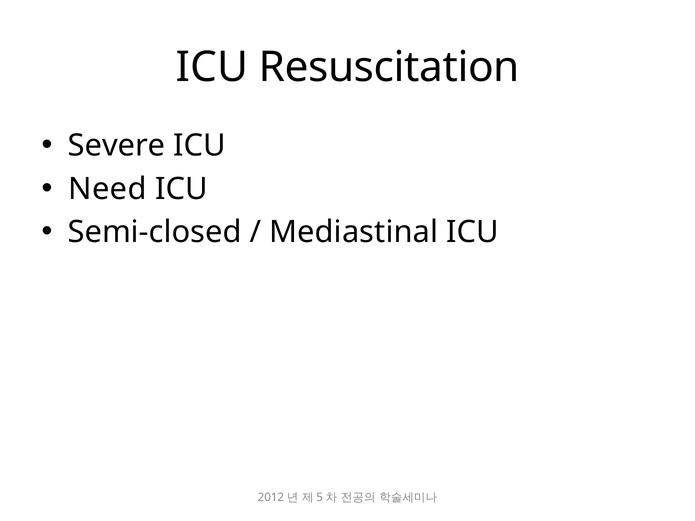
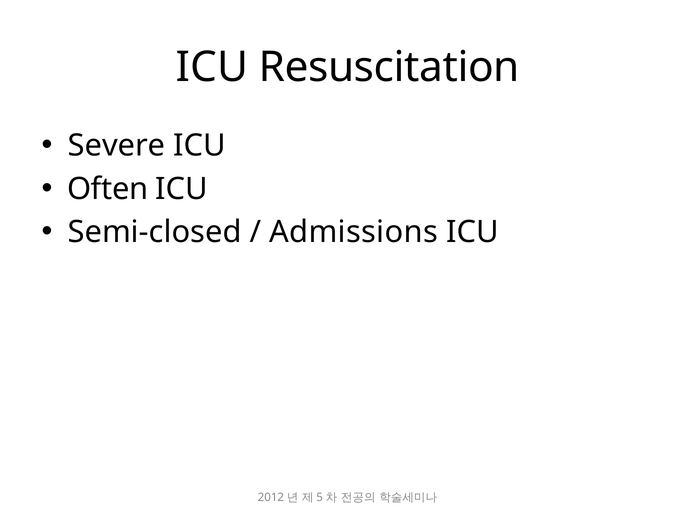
Need: Need -> Often
Mediastinal: Mediastinal -> Admissions
